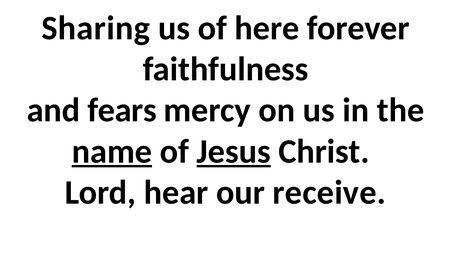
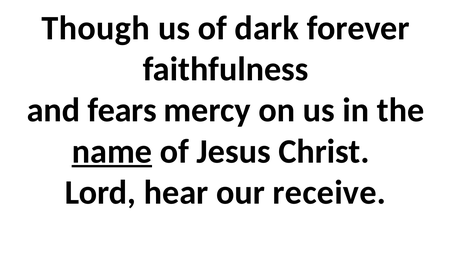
Sharing: Sharing -> Though
here: here -> dark
Jesus underline: present -> none
